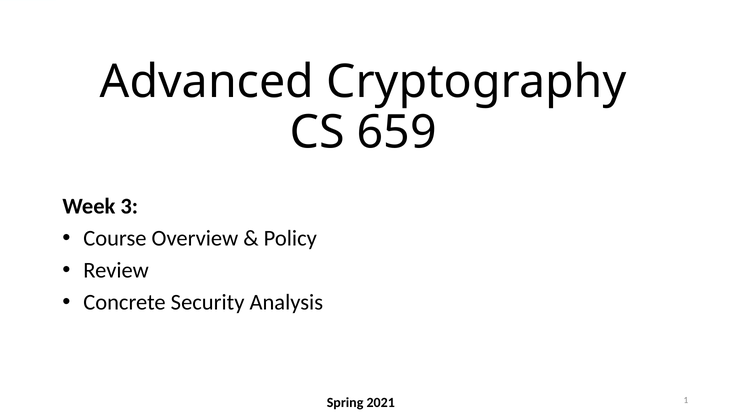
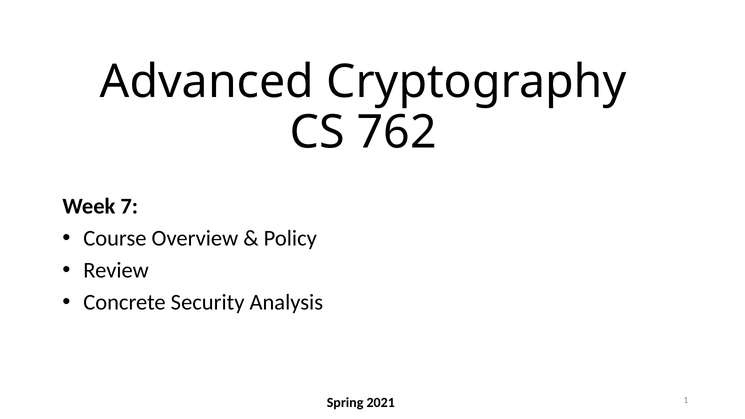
659: 659 -> 762
3: 3 -> 7
